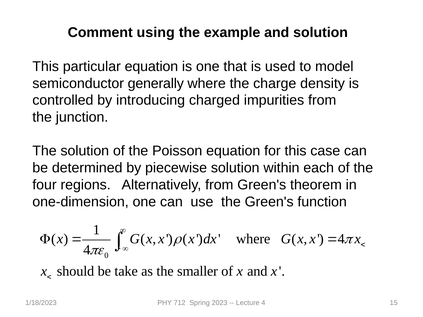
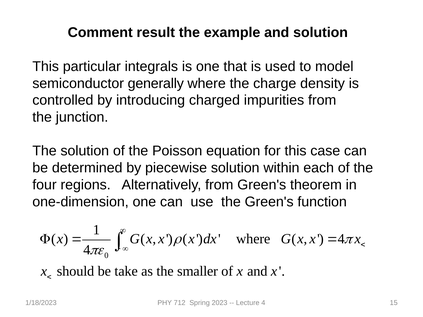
using: using -> result
particular equation: equation -> integrals
